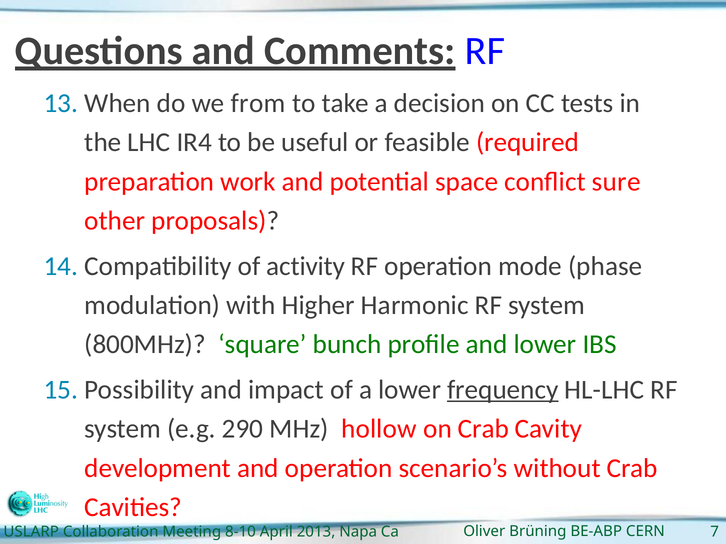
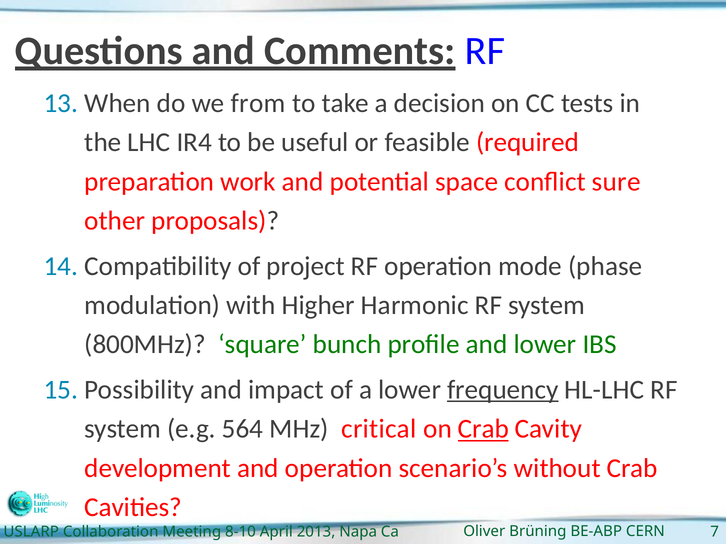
activity: activity -> project
290: 290 -> 564
hollow: hollow -> critical
Crab at (483, 429) underline: none -> present
